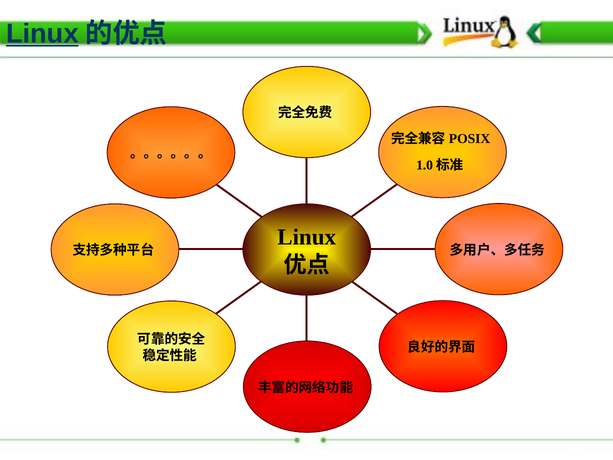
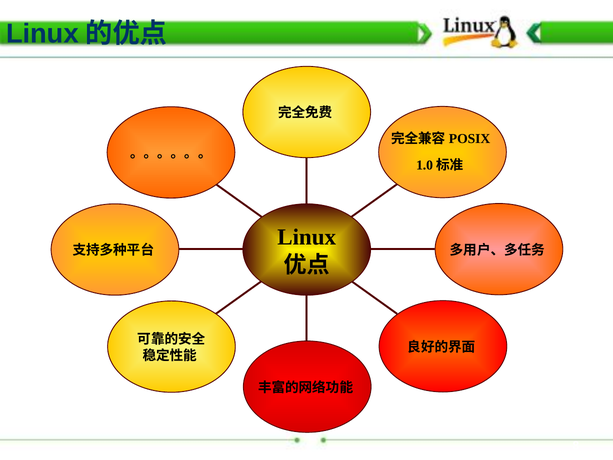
Linux at (42, 34) underline: present -> none
